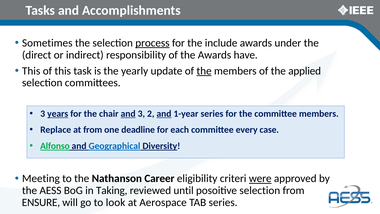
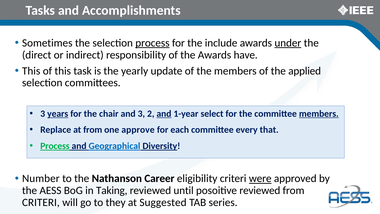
under underline: none -> present
the at (204, 71) underline: present -> none
and at (128, 114) underline: present -> none
1-year series: series -> select
members at (319, 114) underline: none -> present
deadline: deadline -> approve
case: case -> that
Alfonso at (55, 146): Alfonso -> Process
Meeting: Meeting -> Number
posoitive selection: selection -> reviewed
ENSURE at (41, 202): ENSURE -> CRITERI
look: look -> they
Aerospace: Aerospace -> Suggested
